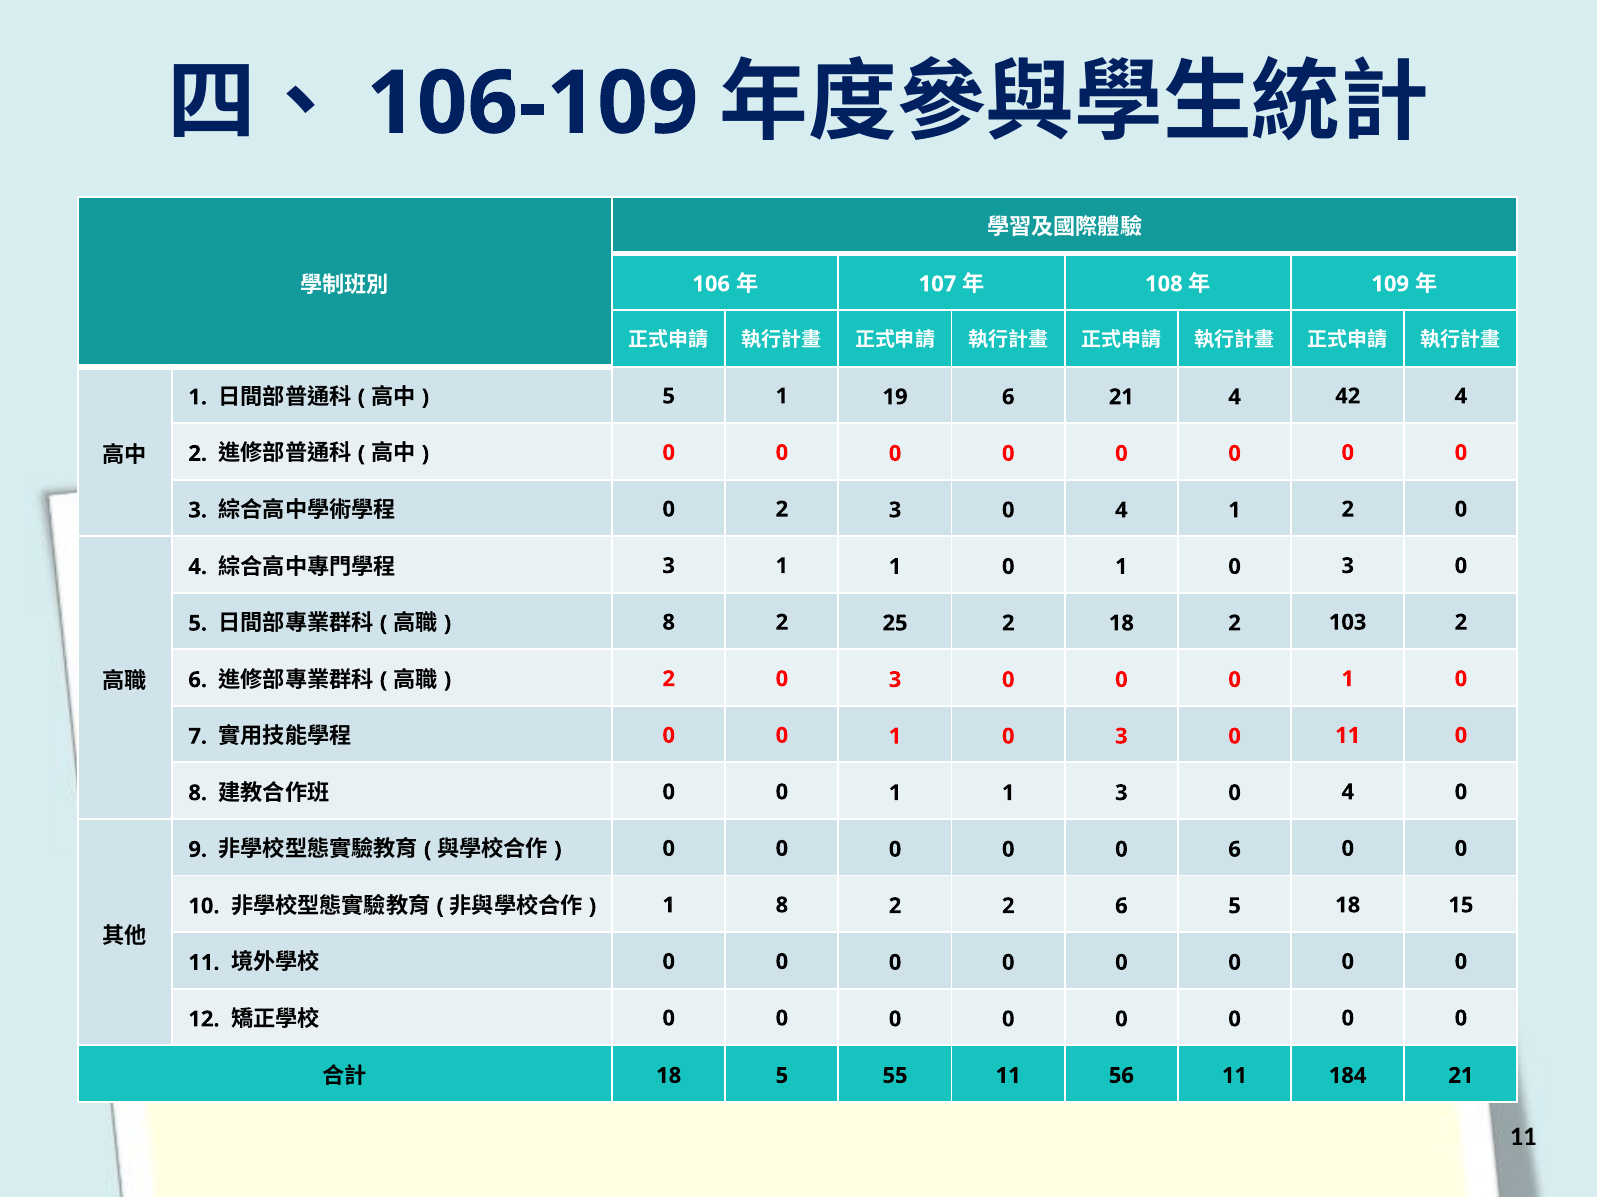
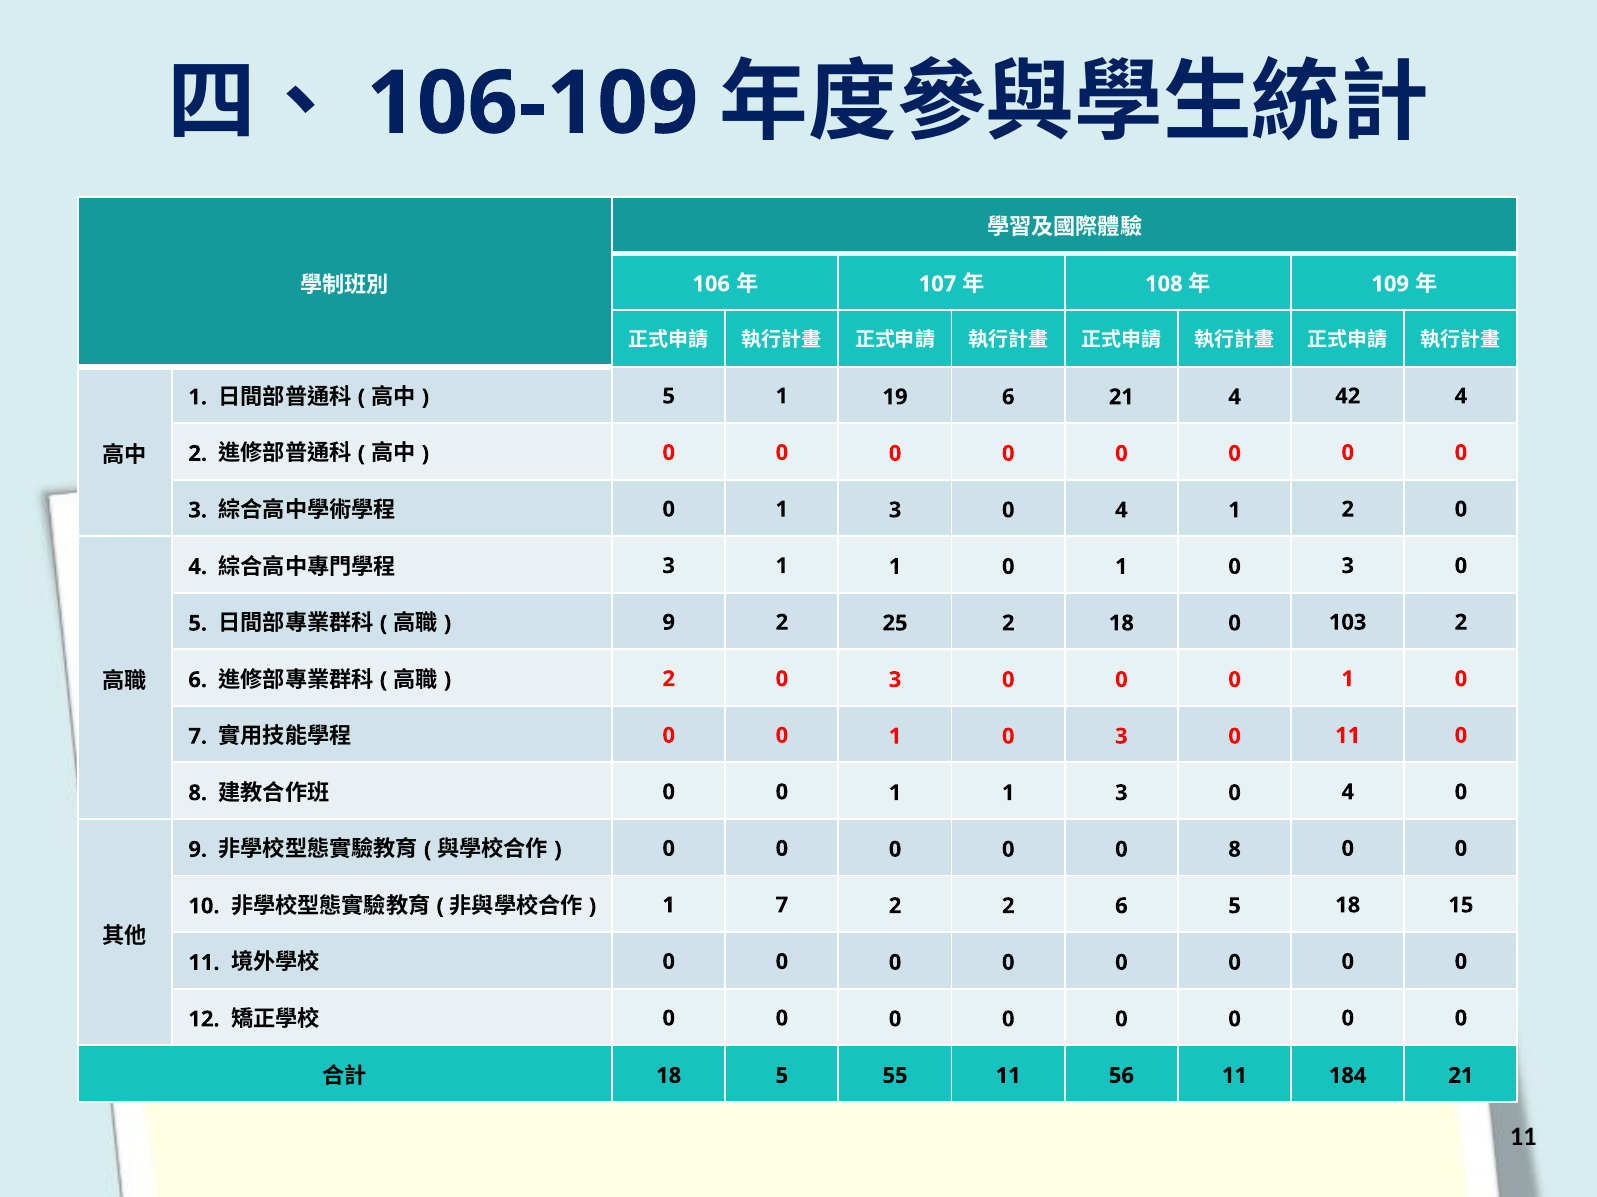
2 at (782, 510): 2 -> 1
8 at (669, 623): 8 -> 9
18 2: 2 -> 0
0 0 6: 6 -> 8
1 8: 8 -> 7
